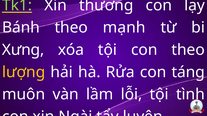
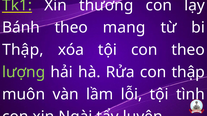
mạnh: mạnh -> mang
Xưng at (23, 50): Xưng -> Thập
lượng colour: yellow -> light green
con táng: táng -> thập
